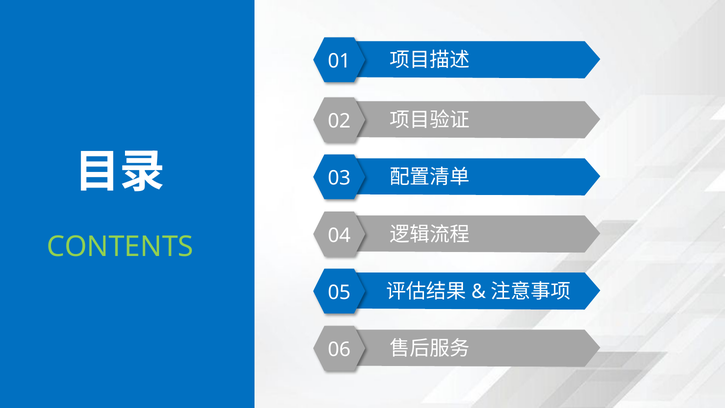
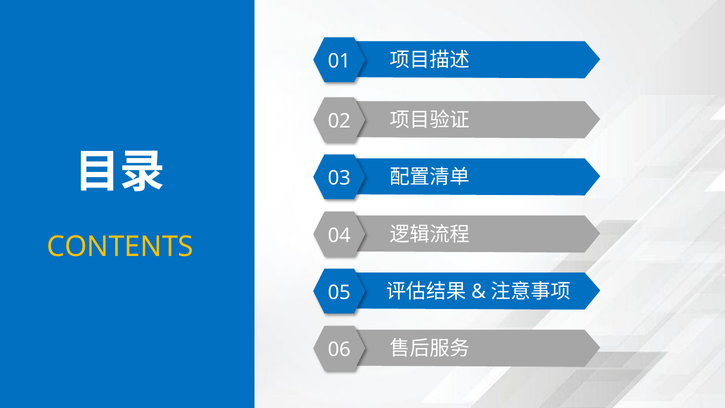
CONTENTS colour: light green -> yellow
